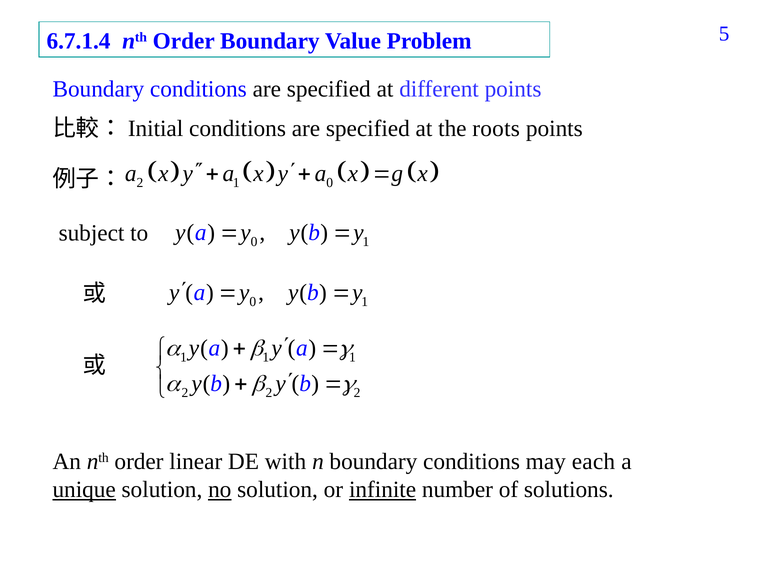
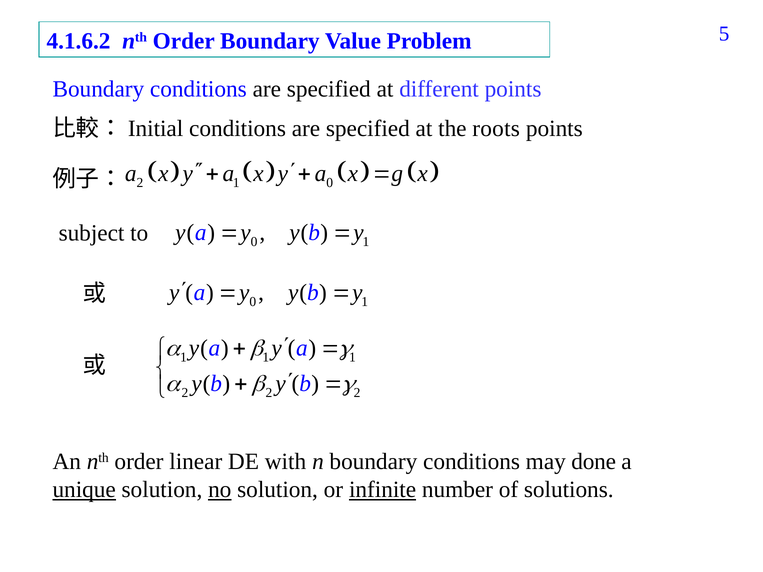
6.7.1.4: 6.7.1.4 -> 4.1.6.2
each: each -> done
